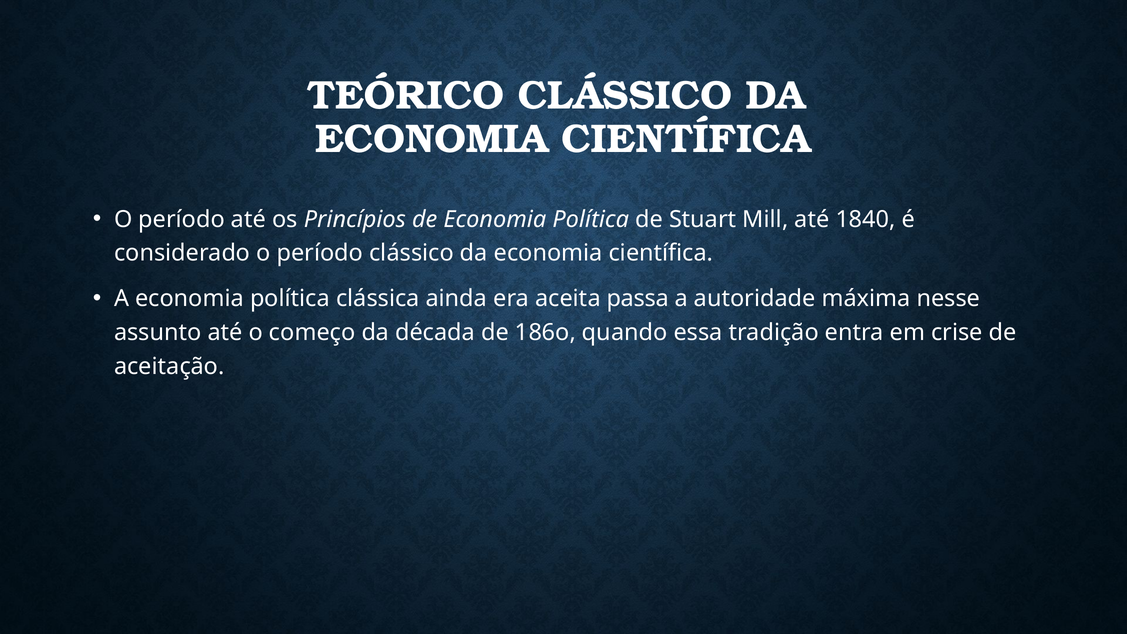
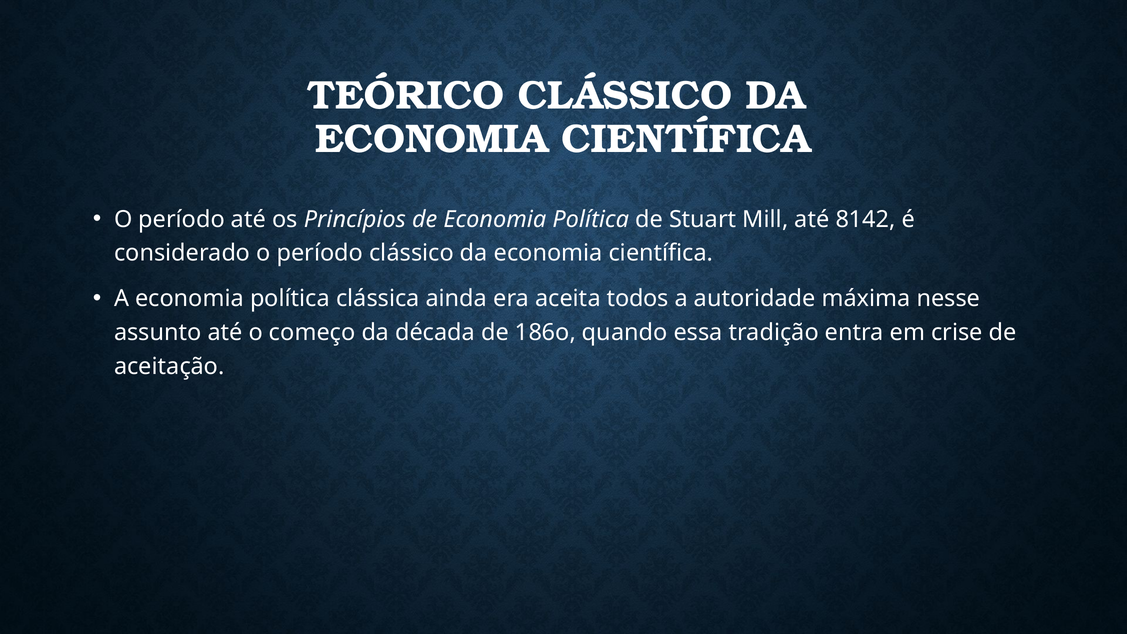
1840: 1840 -> 8142
passa: passa -> todos
